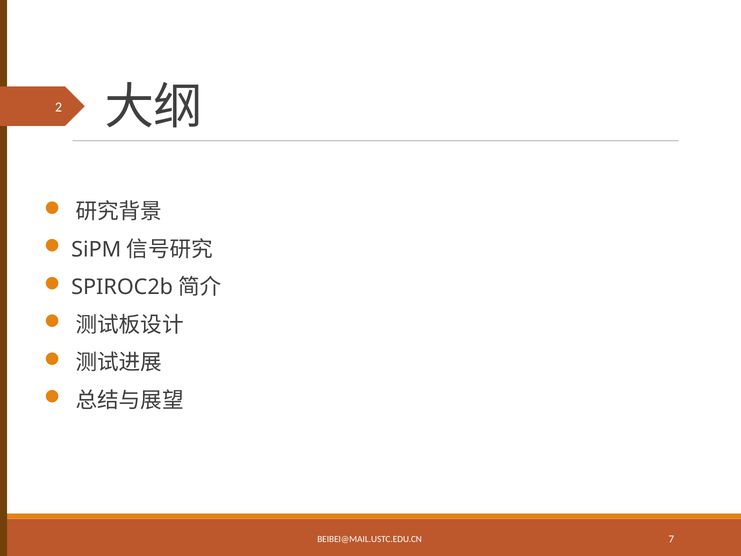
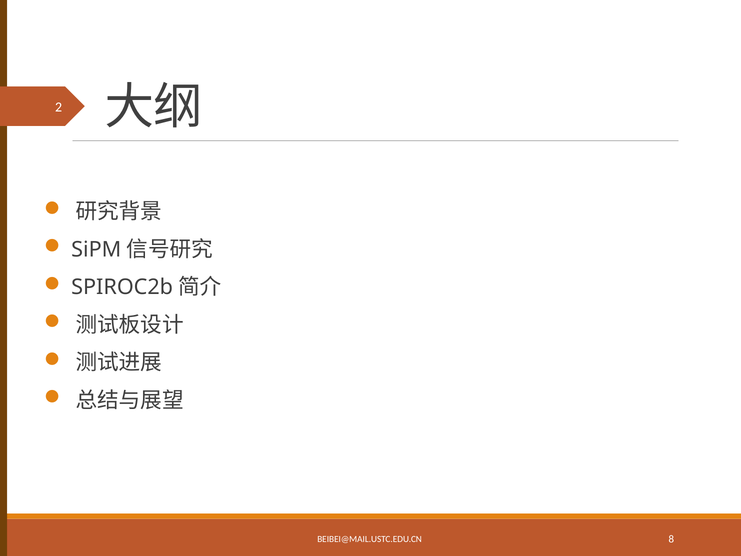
7: 7 -> 8
